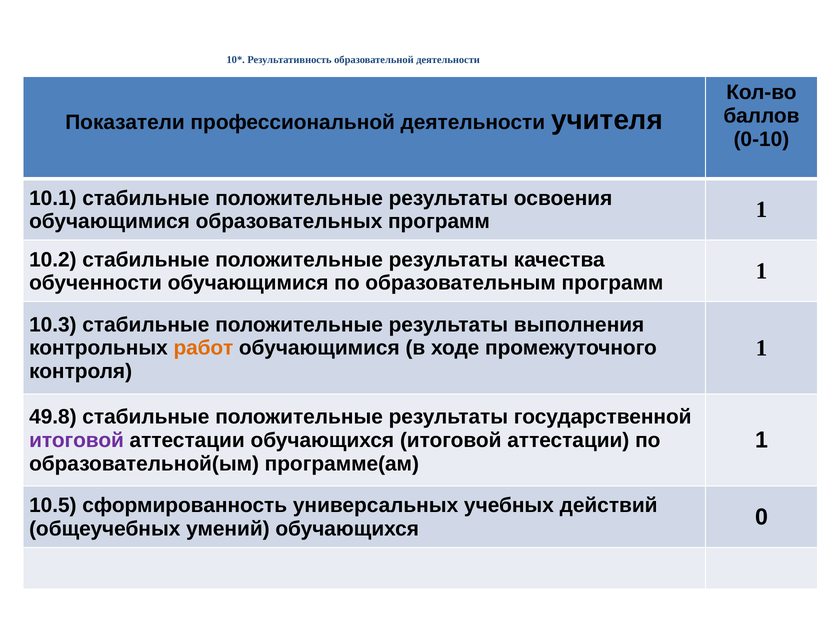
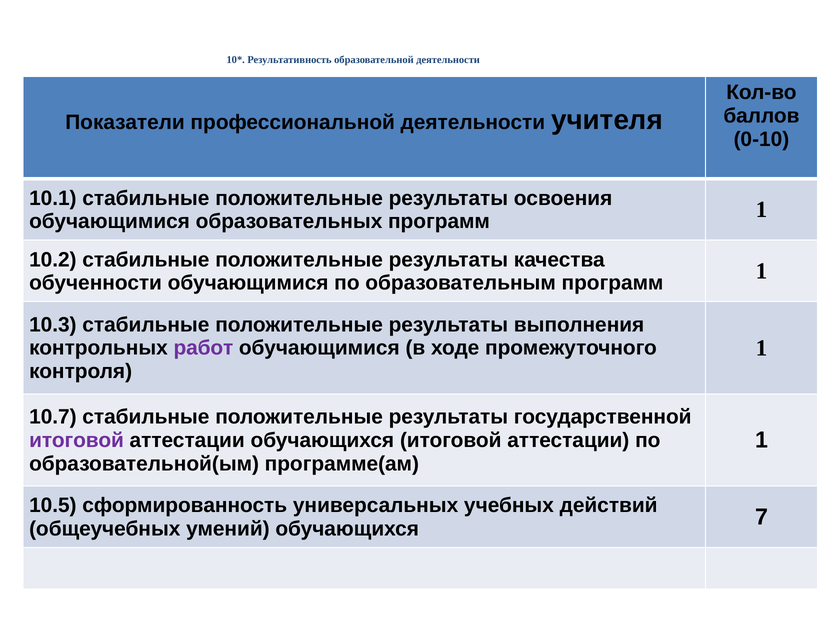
работ colour: orange -> purple
49.8: 49.8 -> 10.7
0: 0 -> 7
